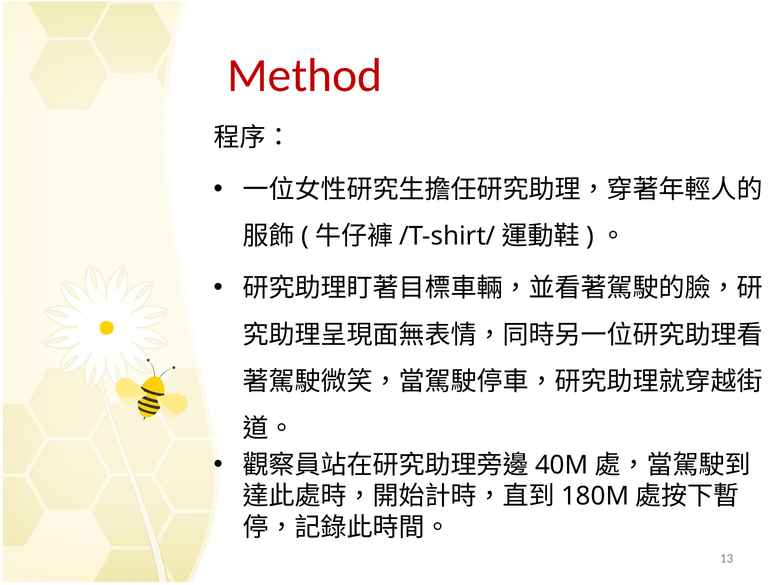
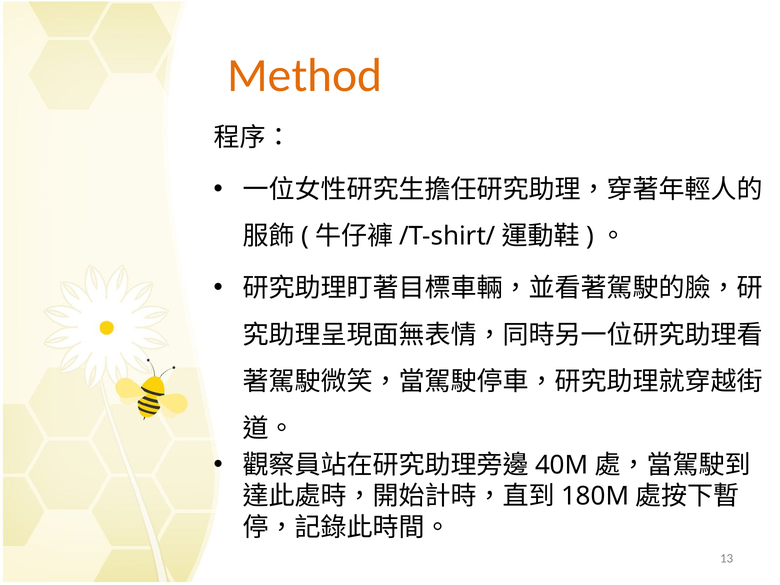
Method colour: red -> orange
